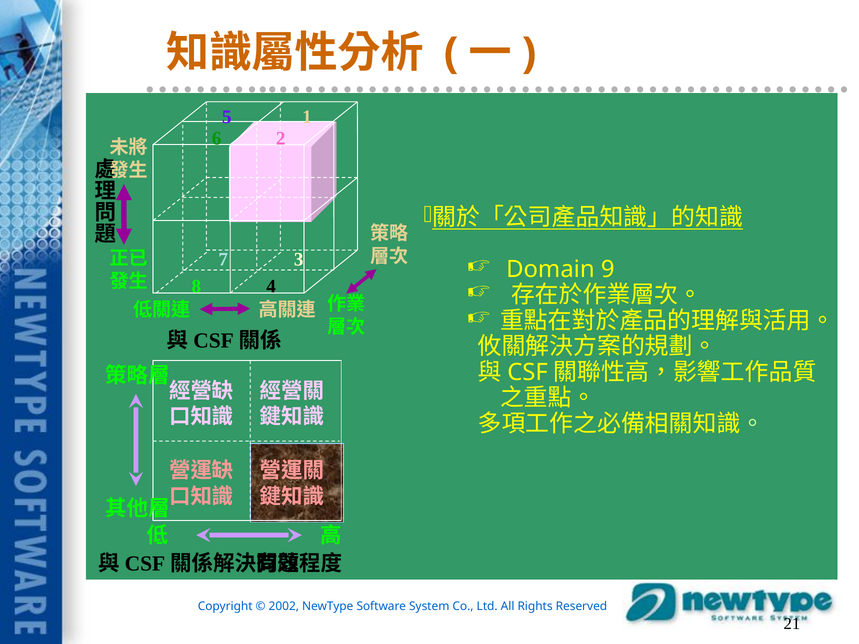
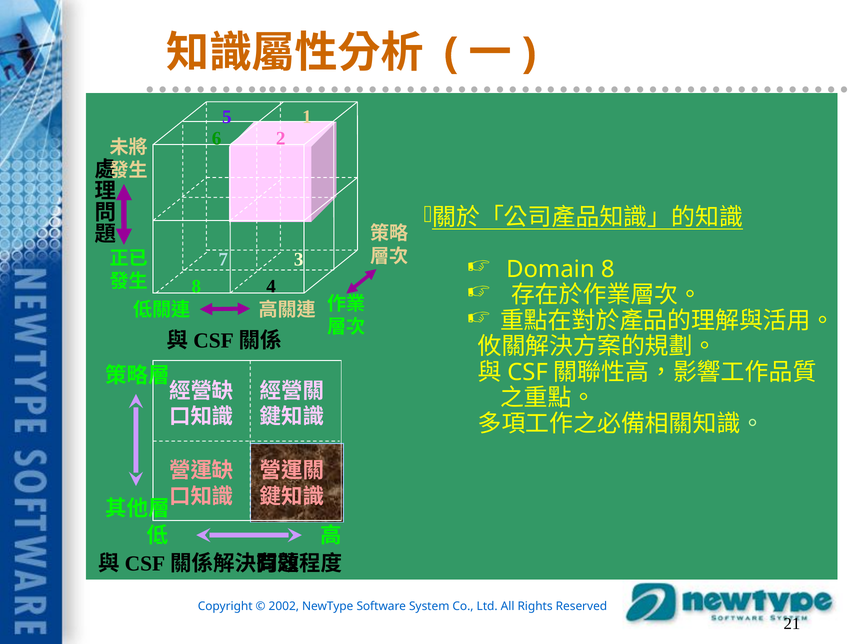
Domain 9: 9 -> 8
